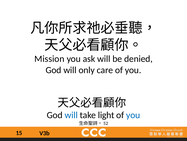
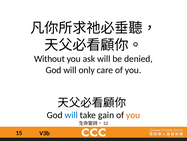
Mission: Mission -> Without
light: light -> gain
you at (133, 115) colour: blue -> orange
